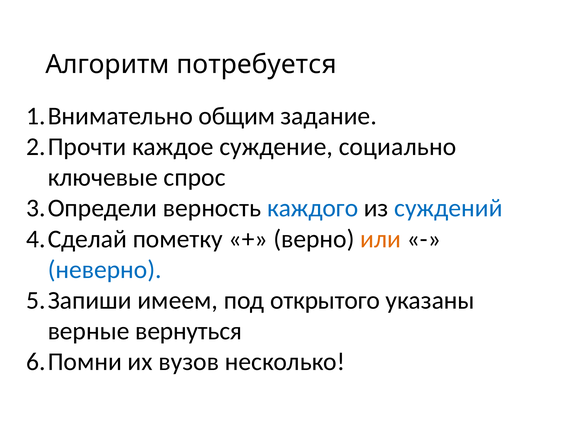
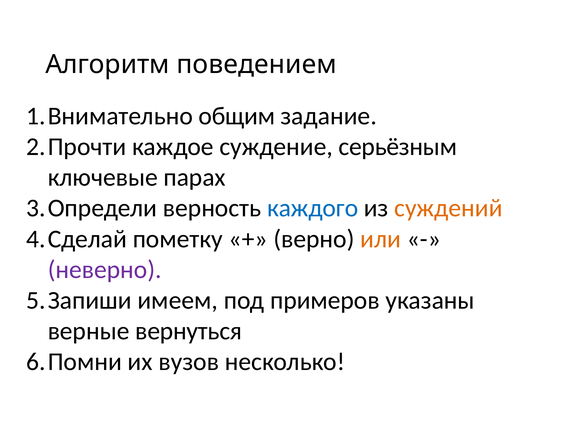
потребуется: потребуется -> поведением
социально: социально -> серьёзным
спрос: спрос -> парах
суждений colour: blue -> orange
неверно colour: blue -> purple
открытого: открытого -> примеров
